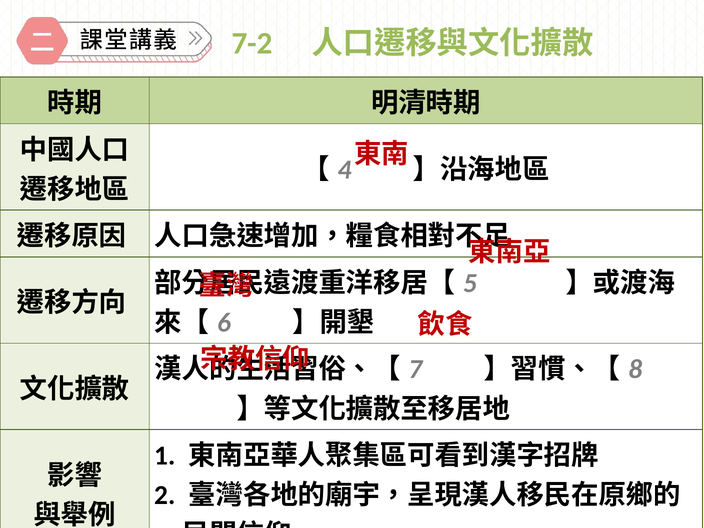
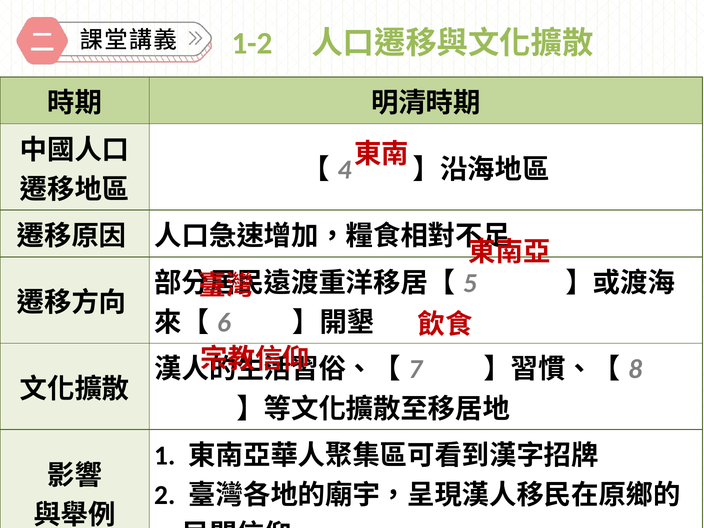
7-2: 7-2 -> 1-2
